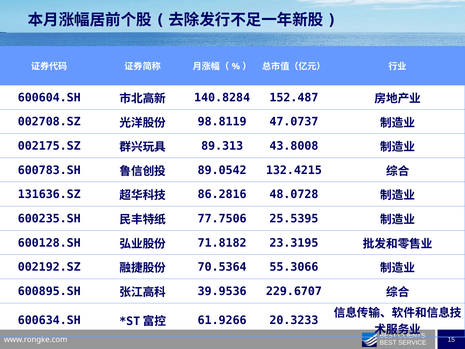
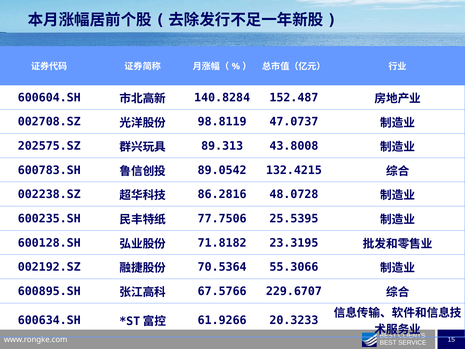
002175.SZ: 002175.SZ -> 202575.SZ
131636.SZ: 131636.SZ -> 002238.SZ
39.9536: 39.9536 -> 67.5766
